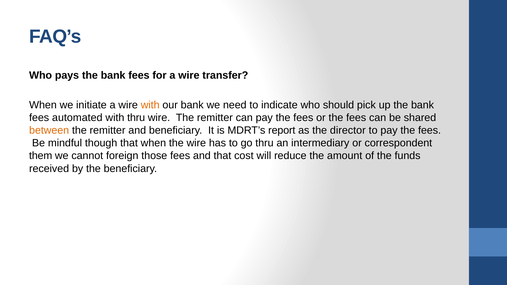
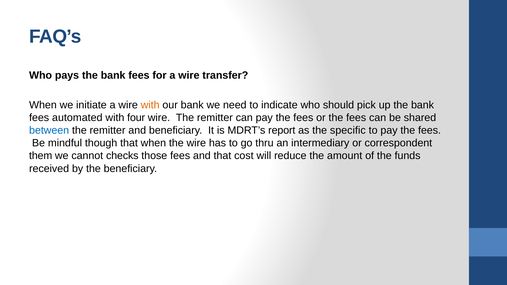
with thru: thru -> four
between colour: orange -> blue
director: director -> specific
foreign: foreign -> checks
